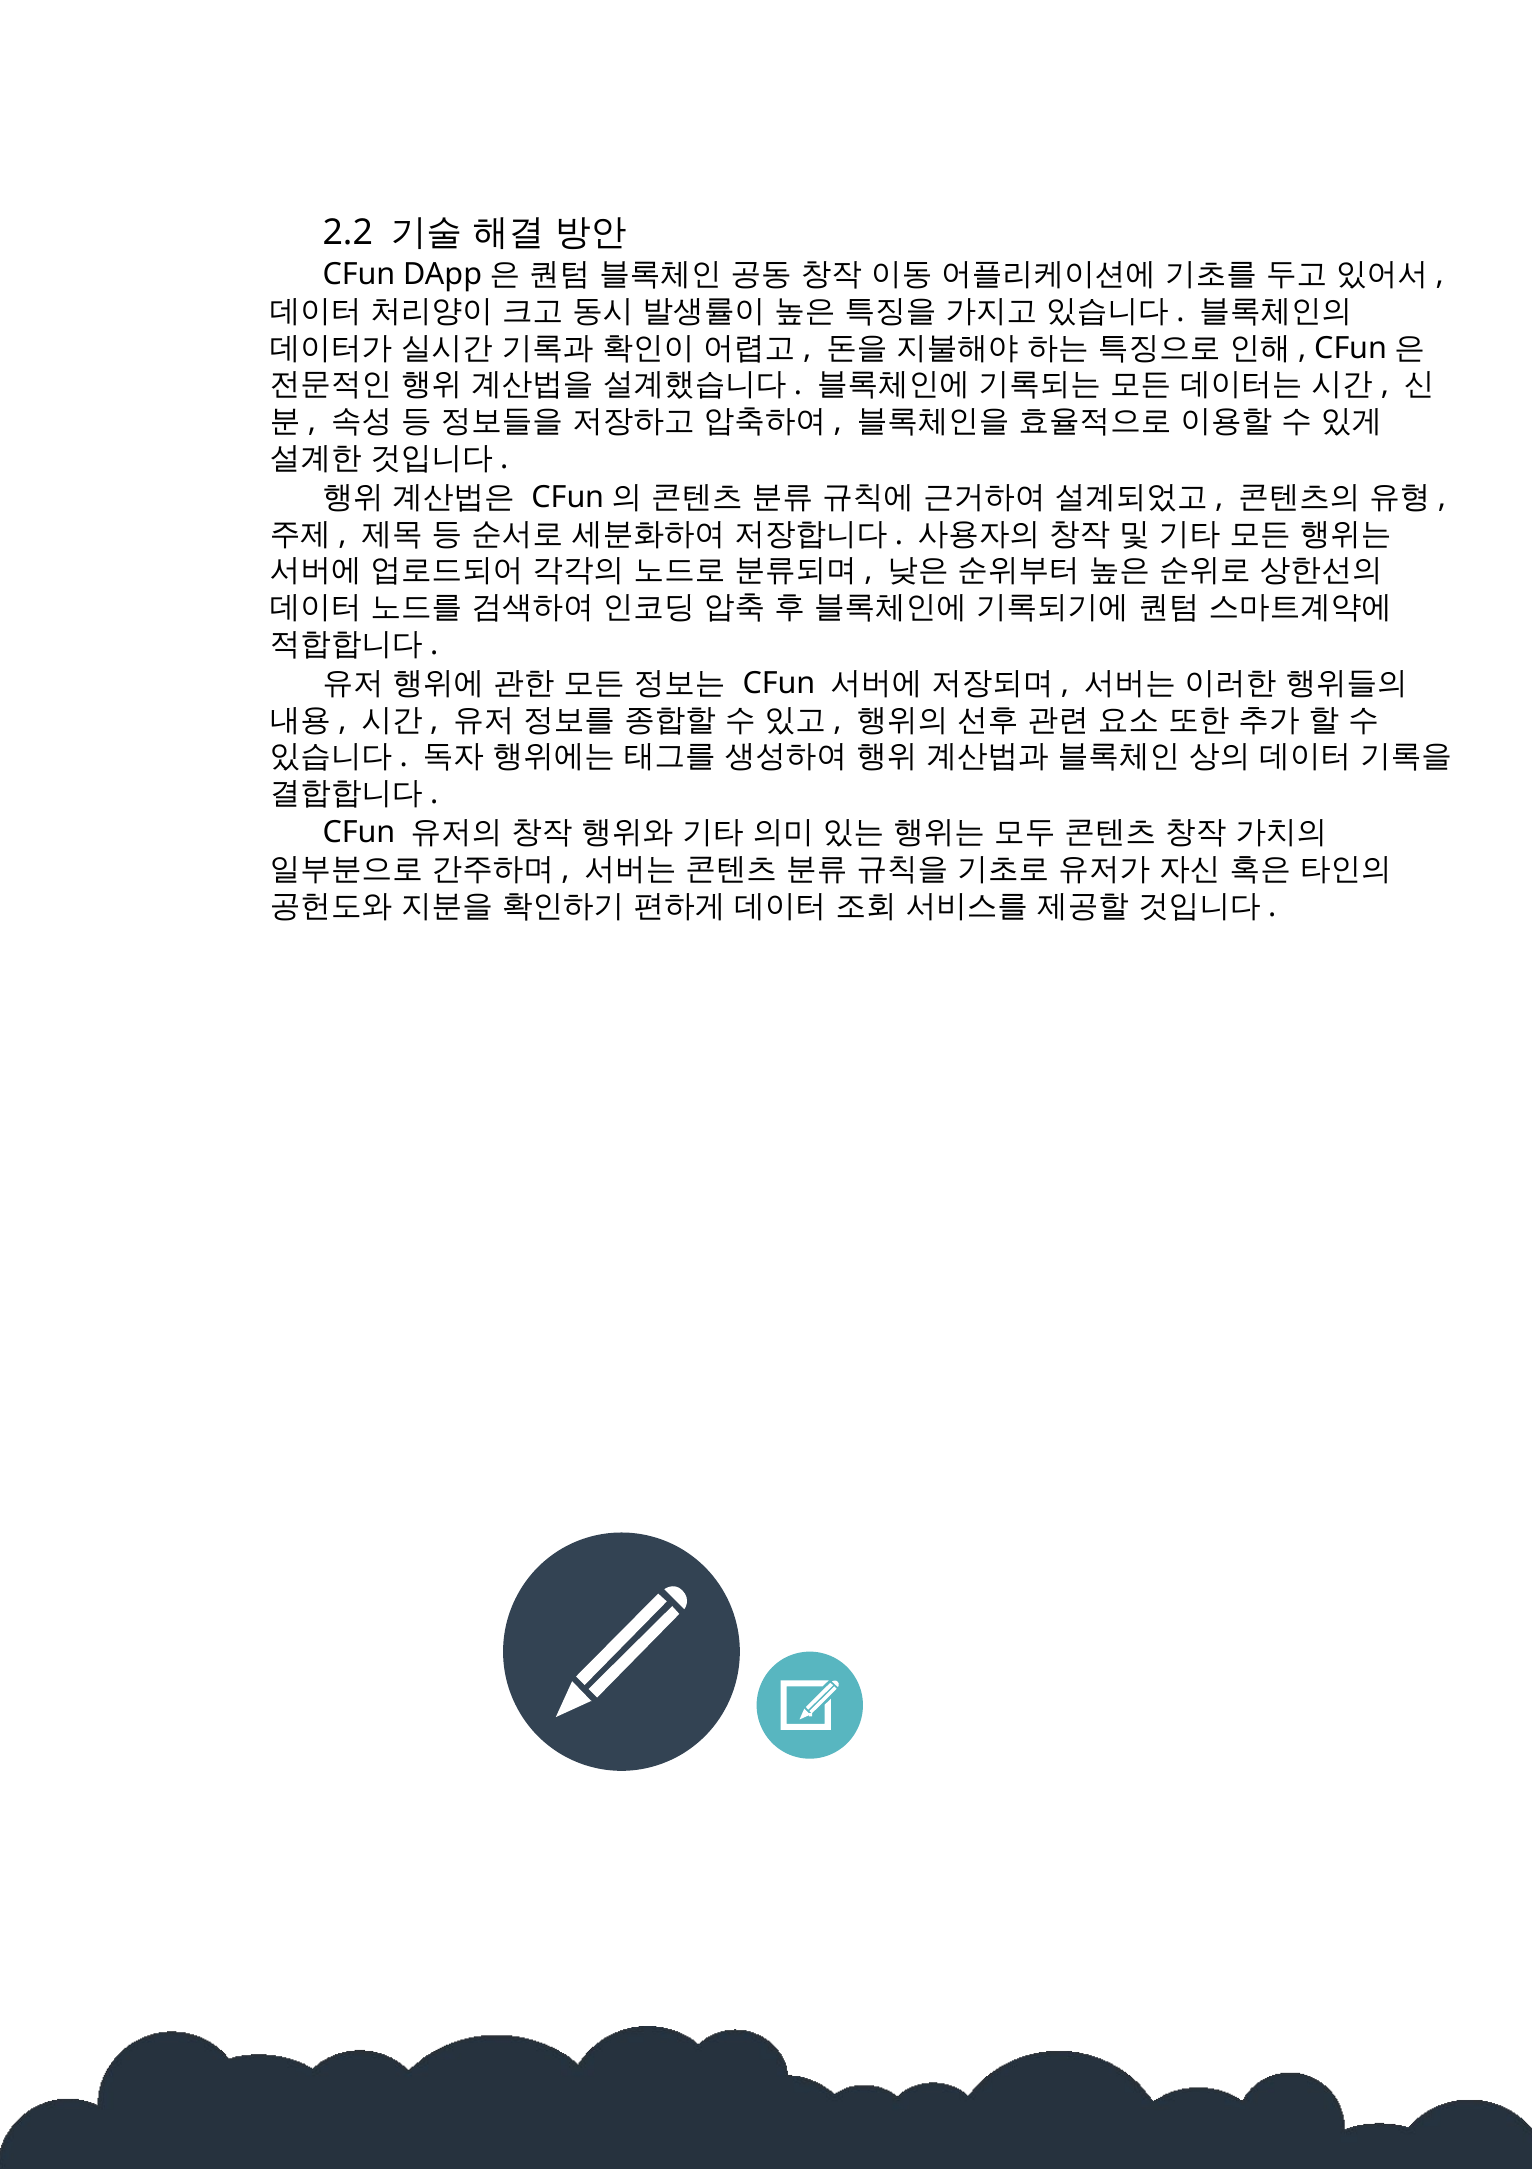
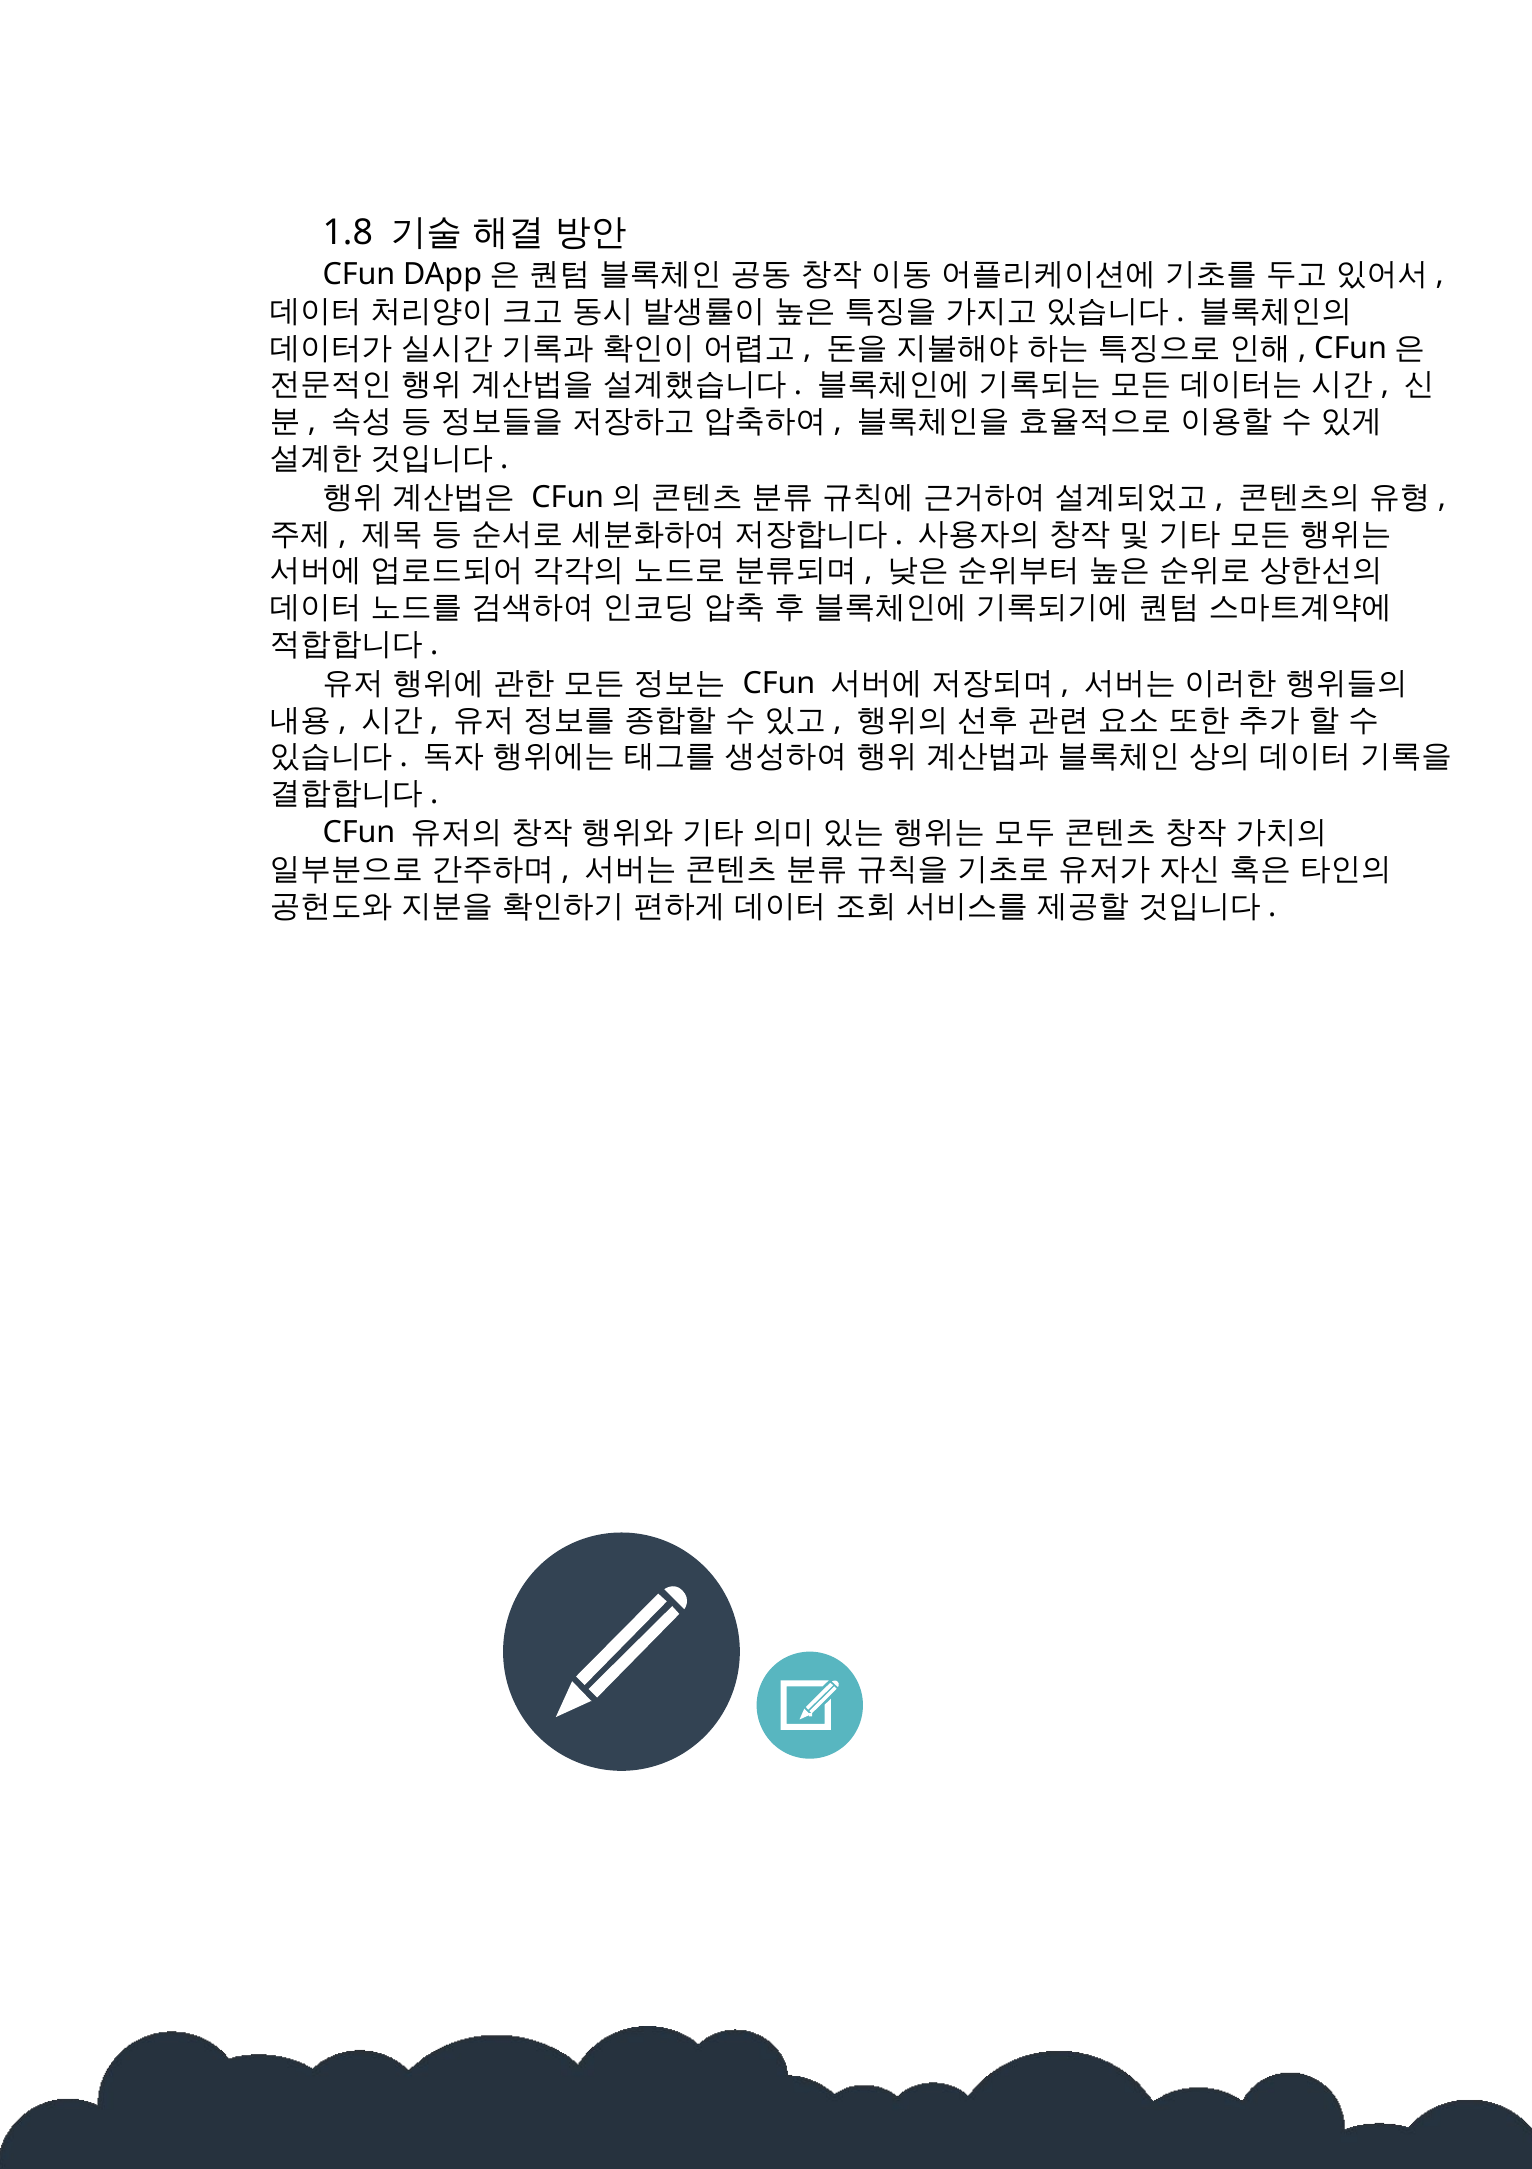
2.2: 2.2 -> 1.8
